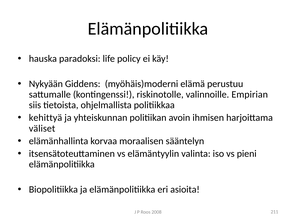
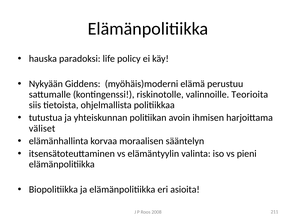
Empirian: Empirian -> Teorioita
kehittyä: kehittyä -> tutustua
